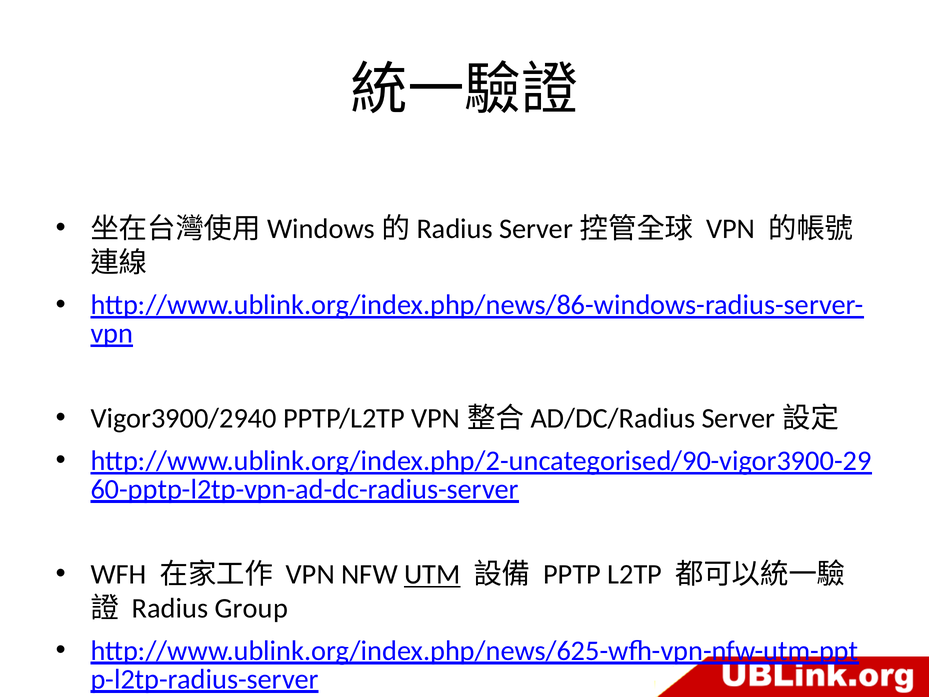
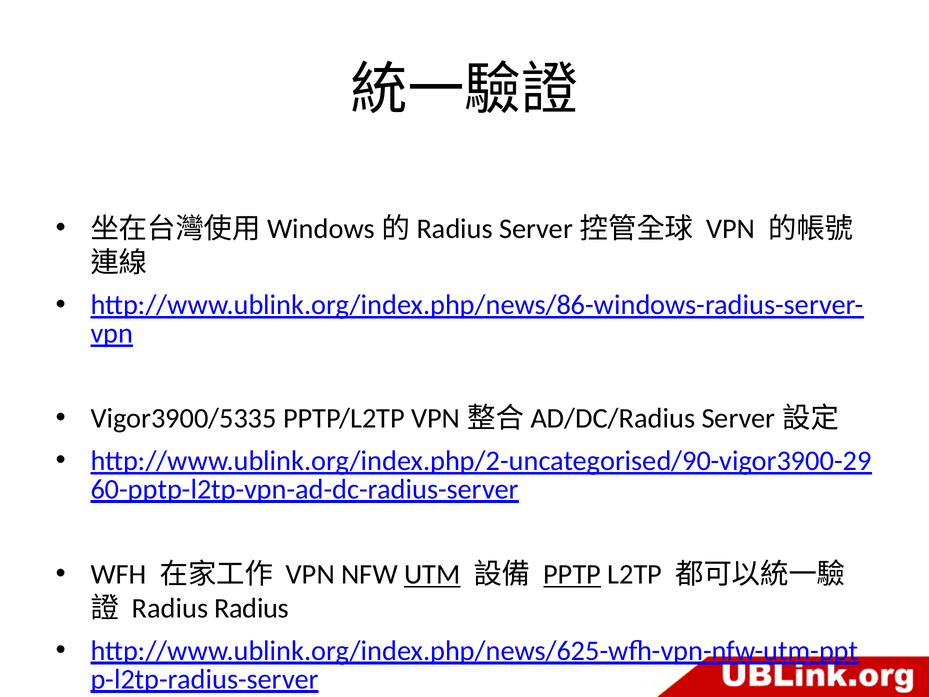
Vigor3900/2940: Vigor3900/2940 -> Vigor3900/5335
PPTP underline: none -> present
Radius Group: Group -> Radius
